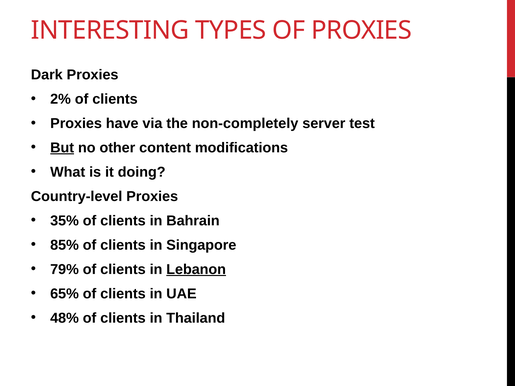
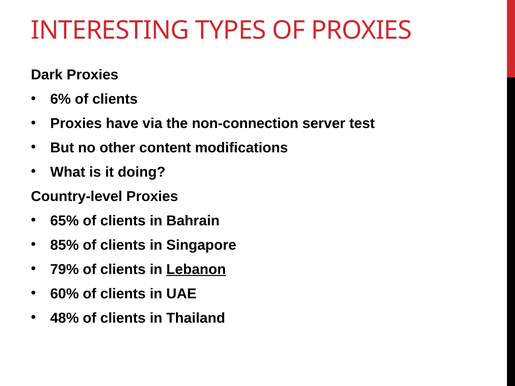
2%: 2% -> 6%
non-completely: non-completely -> non-connection
But underline: present -> none
35%: 35% -> 65%
65%: 65% -> 60%
